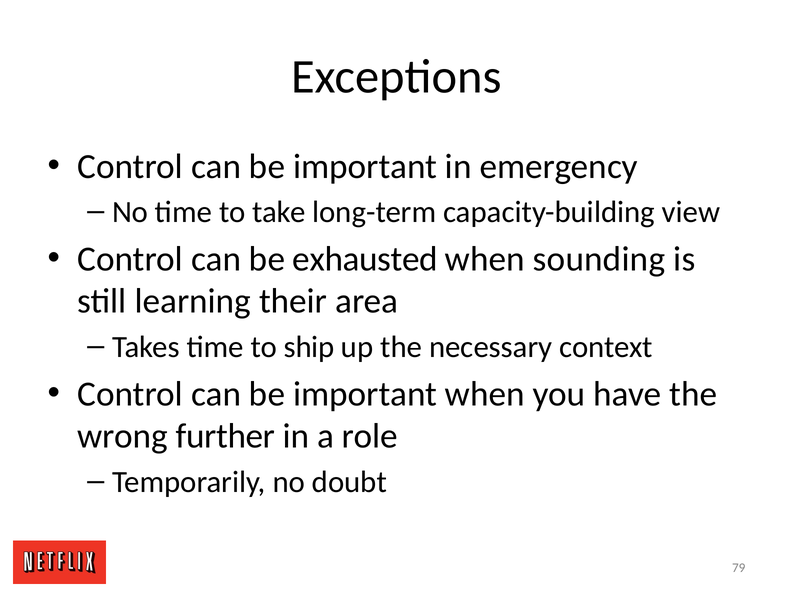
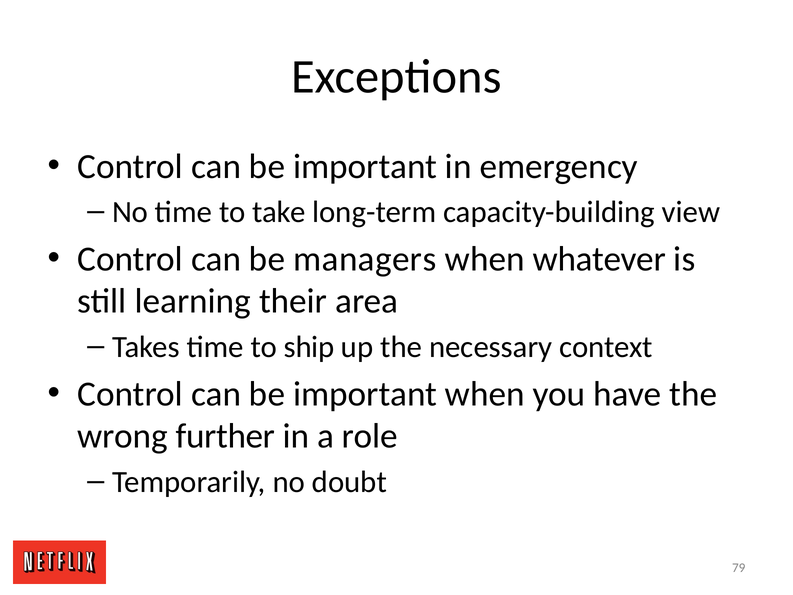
exhausted: exhausted -> managers
sounding: sounding -> whatever
